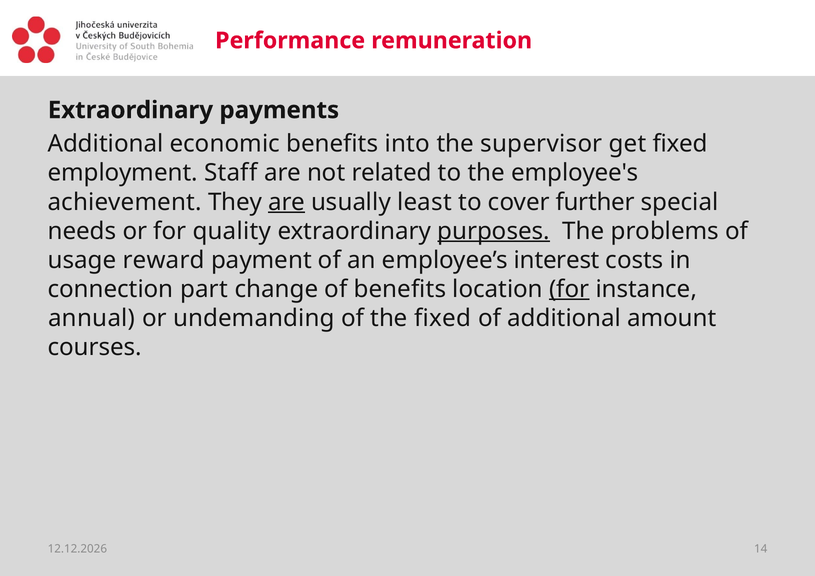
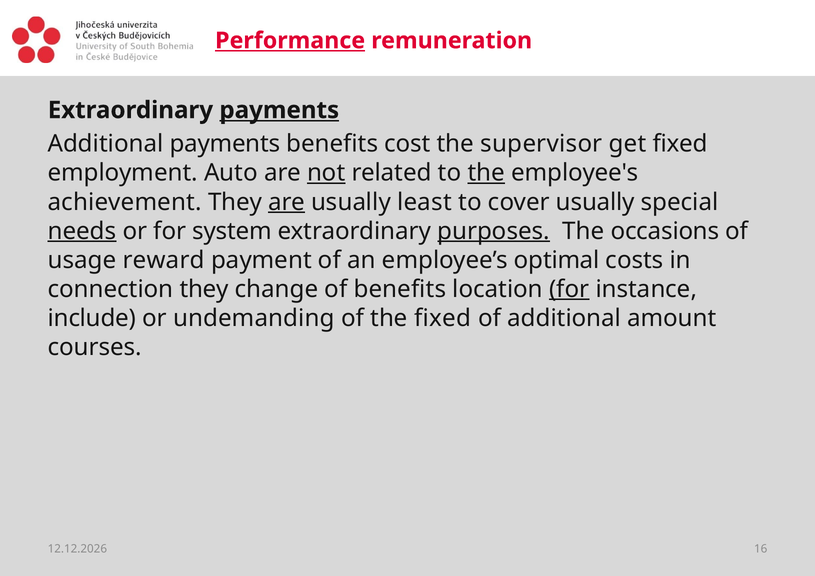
Performance underline: none -> present
payments at (279, 110) underline: none -> present
Additional economic: economic -> payments
into: into -> cost
Staff: Staff -> Auto
not underline: none -> present
the at (486, 173) underline: none -> present
cover further: further -> usually
needs underline: none -> present
quality: quality -> system
problems: problems -> occasions
interest: interest -> optimal
connection part: part -> they
annual: annual -> include
14: 14 -> 16
